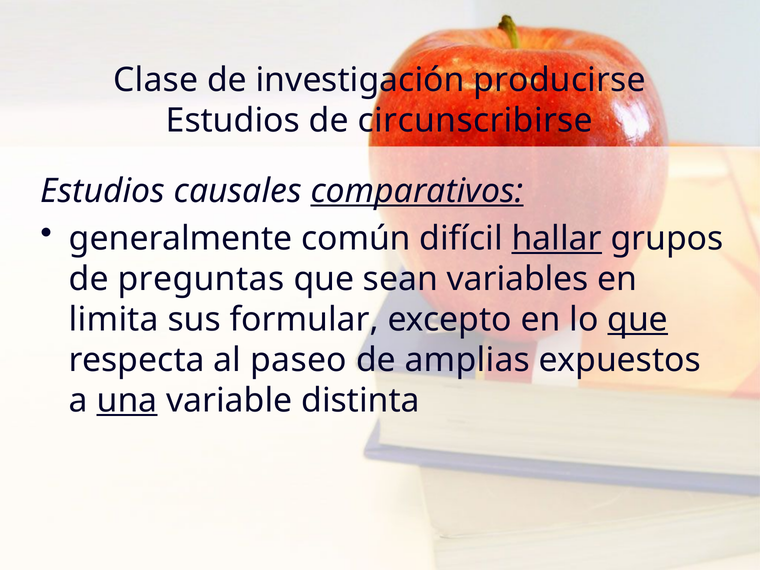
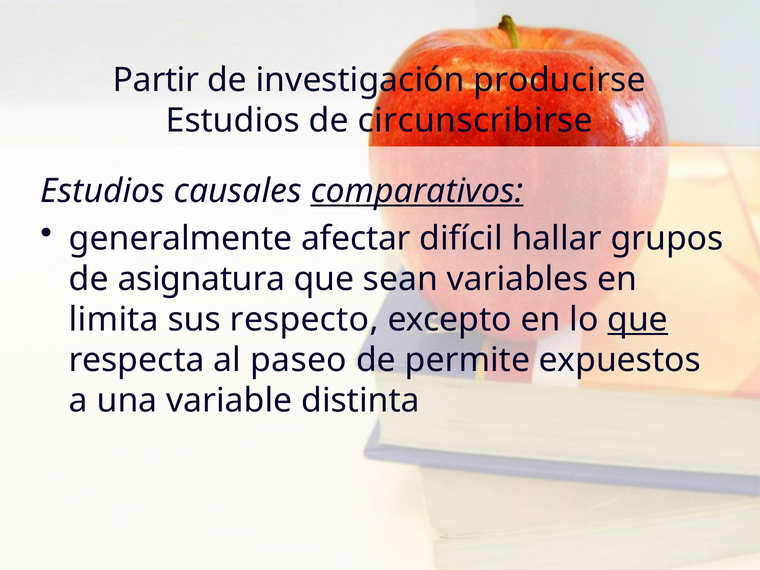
Clase: Clase -> Partir
común: común -> afectar
hallar underline: present -> none
preguntas: preguntas -> asignatura
formular: formular -> respecto
amplias: amplias -> permite
una underline: present -> none
